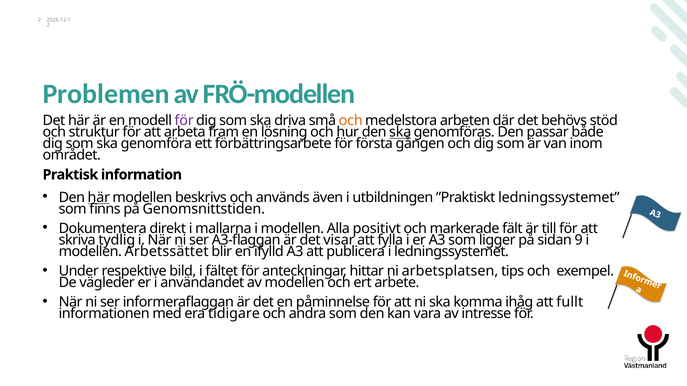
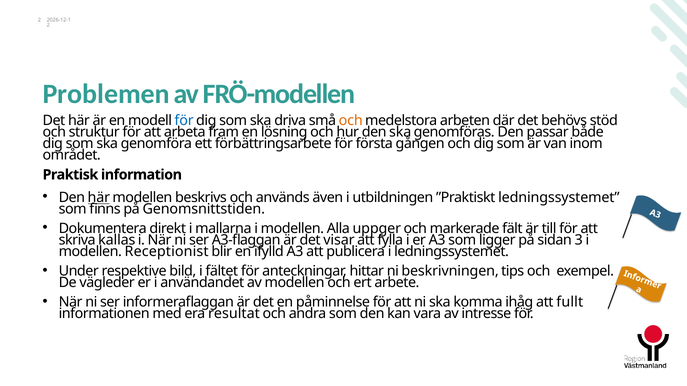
för at (184, 121) colour: purple -> blue
ska at (400, 132) underline: present -> none
positivt: positivt -> uppger
tydlig: tydlig -> kallas
sidan 9: 9 -> 3
Arbetssättet: Arbetssättet -> Receptionist
arbetsplatsen: arbetsplatsen -> beskrivningen
tidigare: tidigare -> resultat
